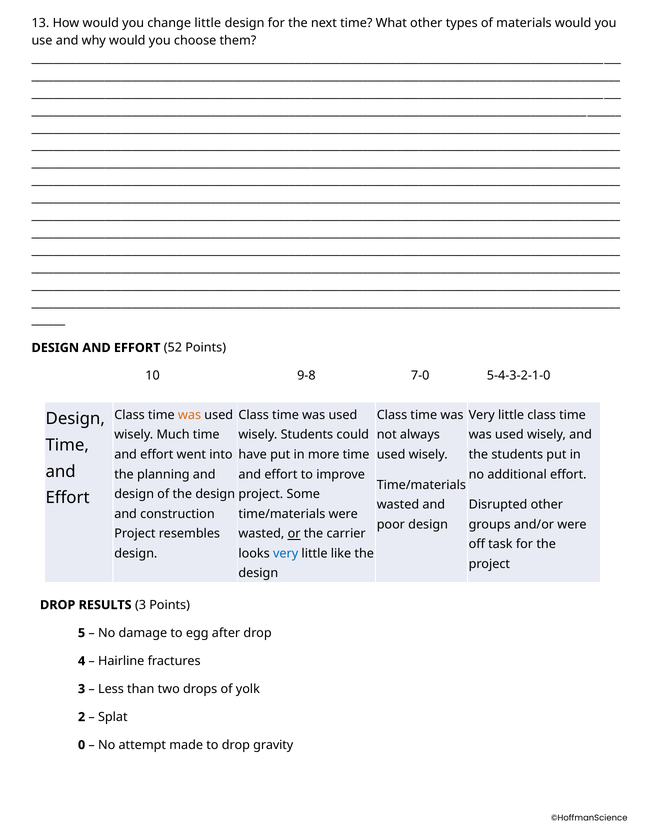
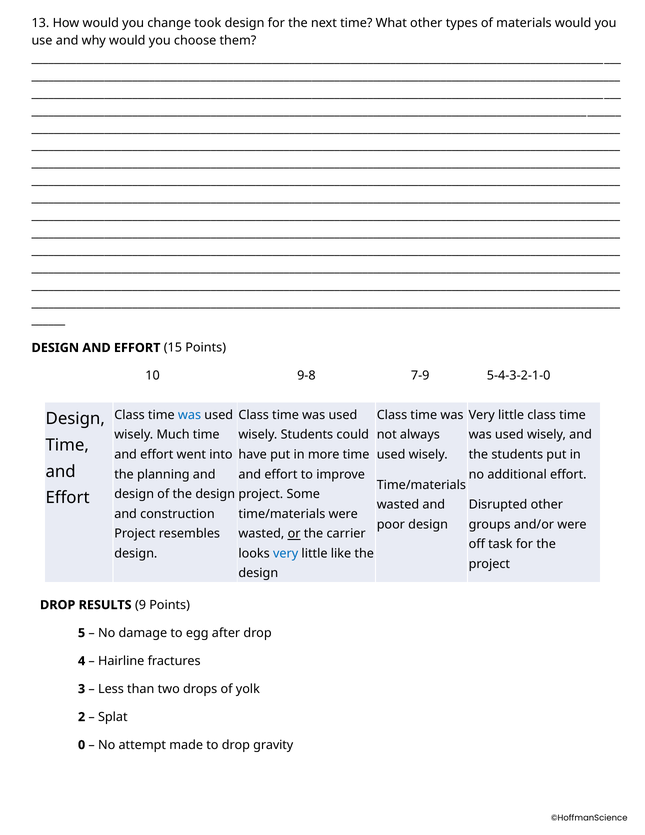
change little: little -> took
52: 52 -> 15
7-0: 7-0 -> 7-9
was at (190, 415) colour: orange -> blue
RESULTS 3: 3 -> 9
